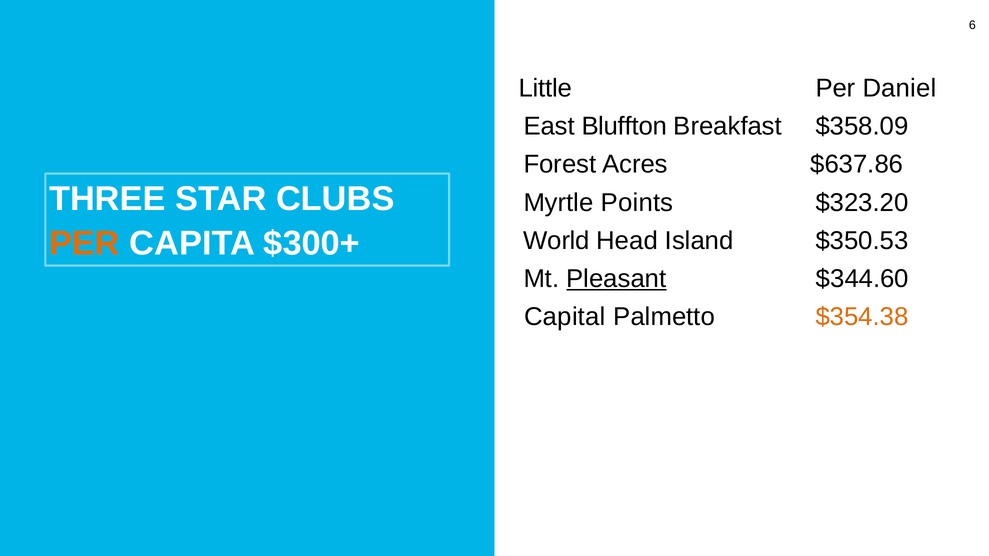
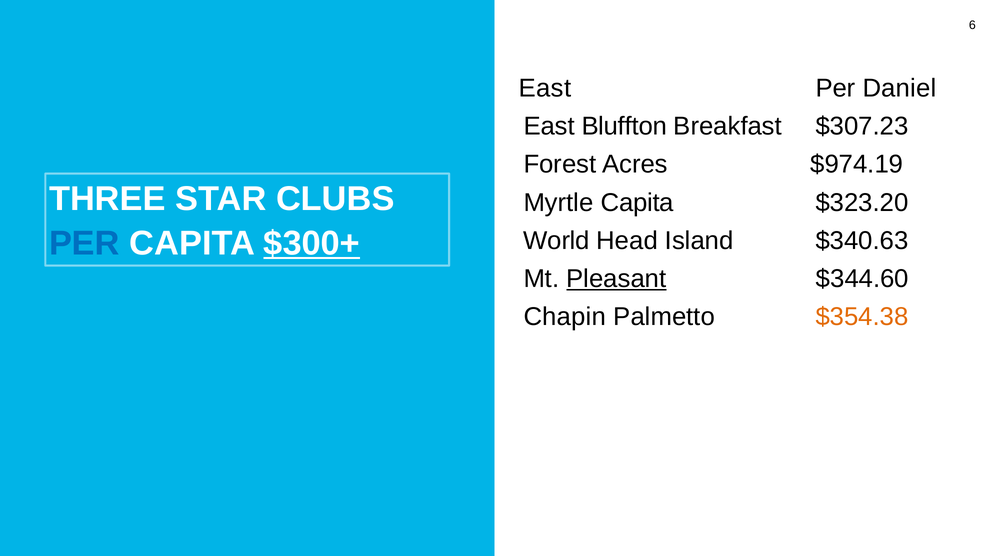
Little at (545, 88): Little -> East
$358.09: $358.09 -> $307.23
$637.86: $637.86 -> $974.19
Myrtle Points: Points -> Capita
PER at (84, 243) colour: orange -> blue
$300+ underline: none -> present
$350.53: $350.53 -> $340.63
Capital: Capital -> Chapin
